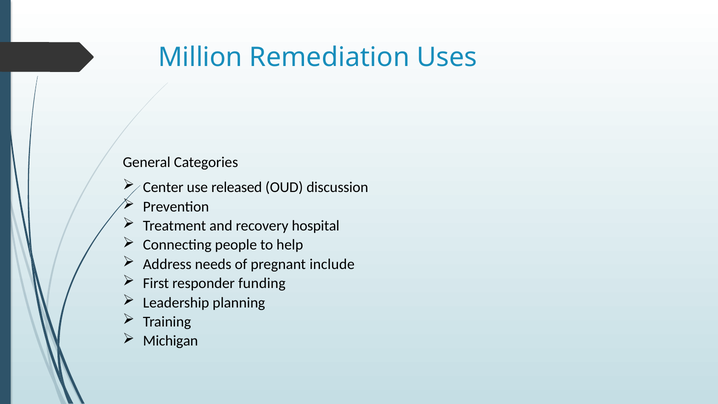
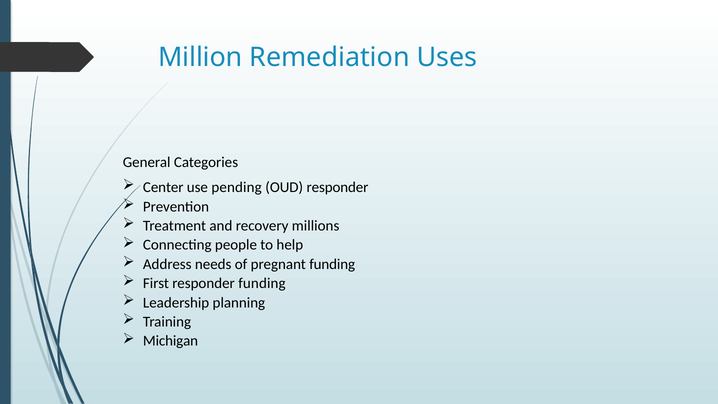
released: released -> pending
OUD discussion: discussion -> responder
hospital: hospital -> millions
pregnant include: include -> funding
